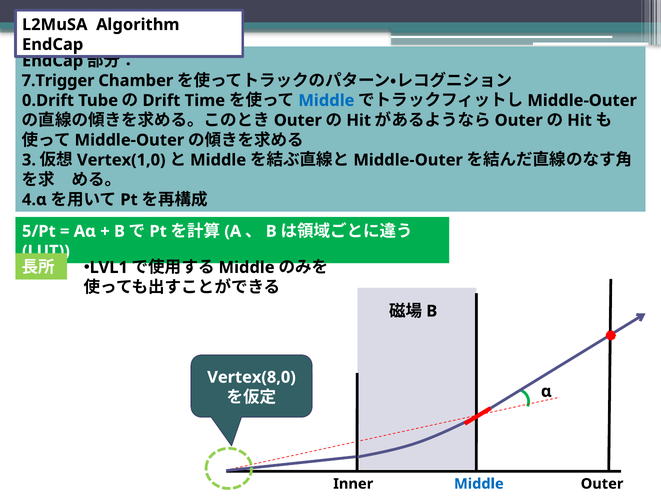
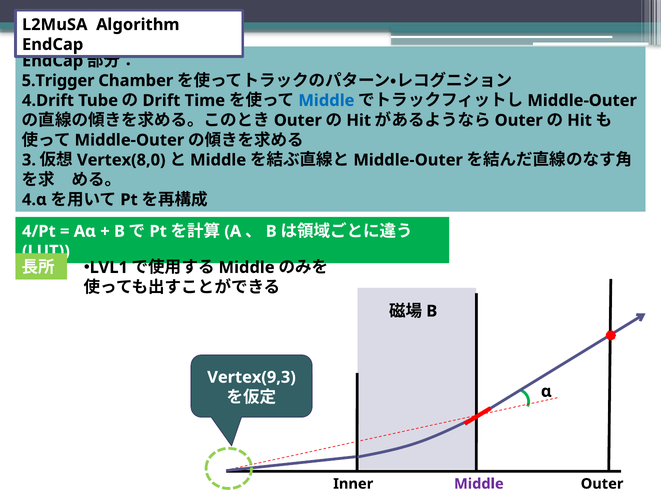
7.Trigger: 7.Trigger -> 5.Trigger
0.Drift: 0.Drift -> 4.Drift
Vertex(1,0: Vertex(1,0 -> Vertex(8,0
5/Pt: 5/Pt -> 4/Pt
Vertex(8,0: Vertex(8,0 -> Vertex(9,3
Middle at (479, 484) colour: blue -> purple
